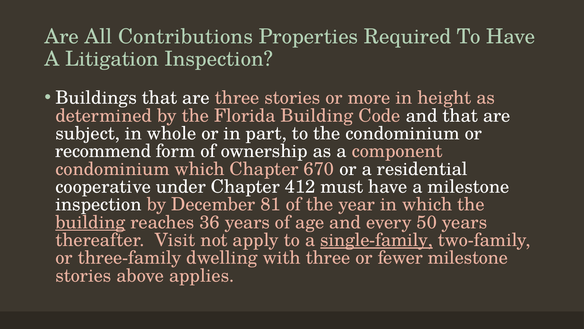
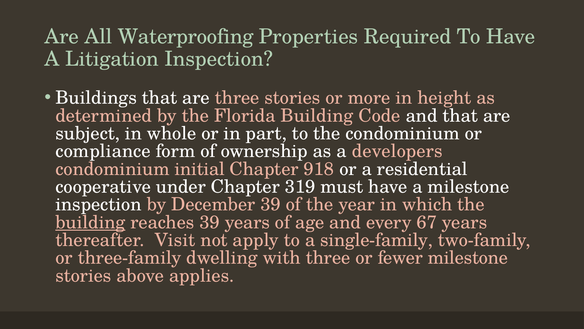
Contributions: Contributions -> Waterproofing
recommend: recommend -> compliance
component: component -> developers
condominium which: which -> initial
670: 670 -> 918
412: 412 -> 319
December 81: 81 -> 39
reaches 36: 36 -> 39
50: 50 -> 67
single-family underline: present -> none
